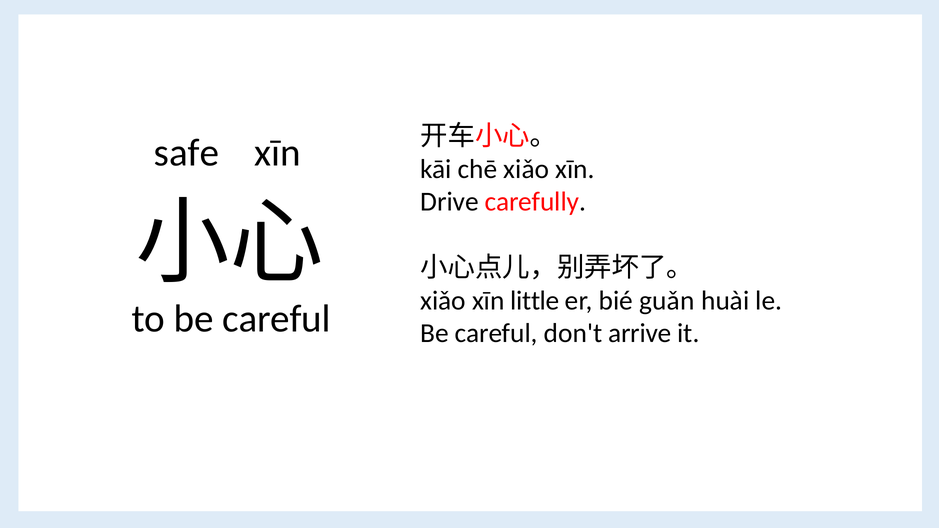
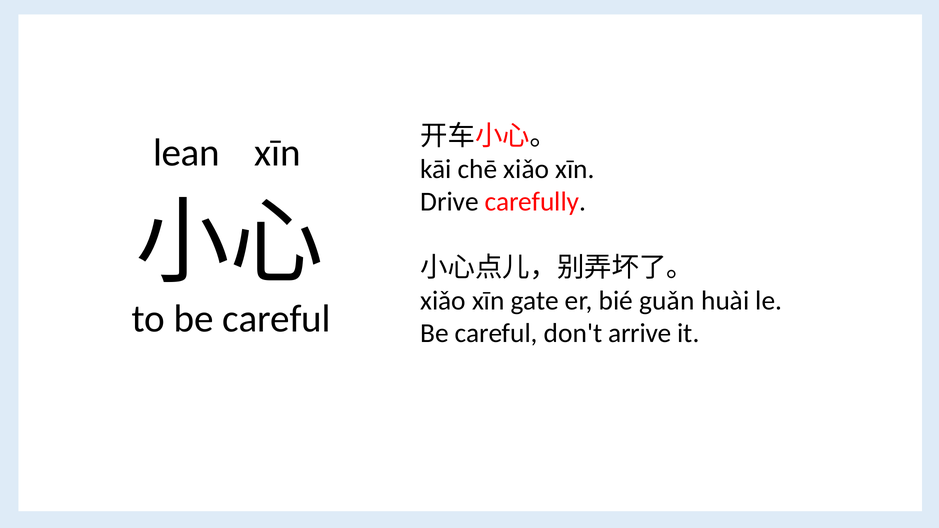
safe: safe -> lean
little: little -> gate
